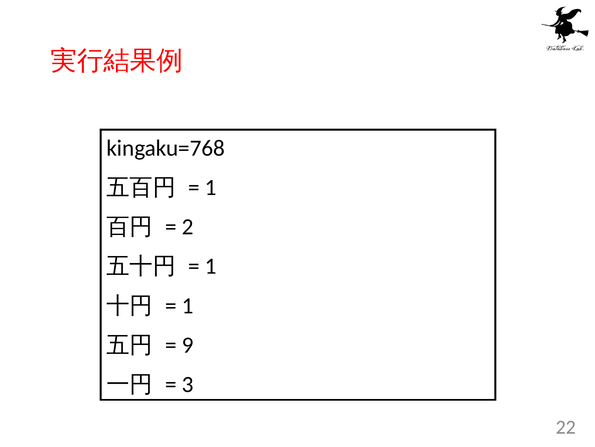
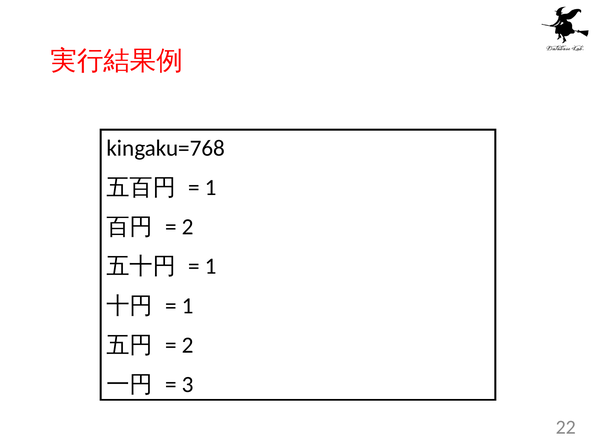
9 at (188, 345): 9 -> 2
